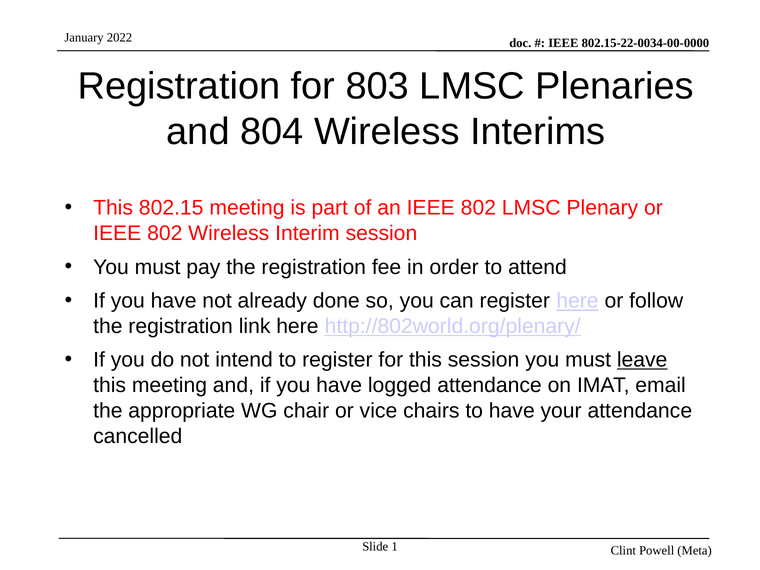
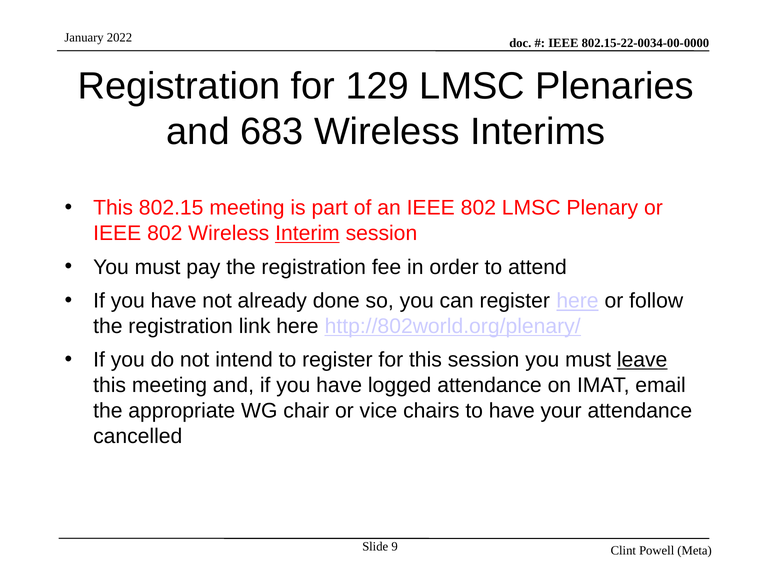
803: 803 -> 129
804: 804 -> 683
Interim underline: none -> present
1: 1 -> 9
